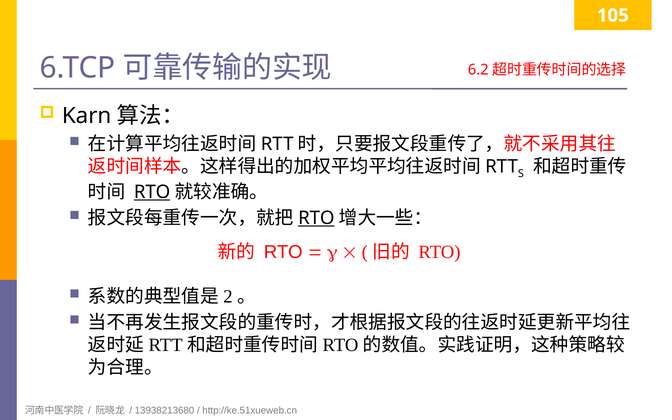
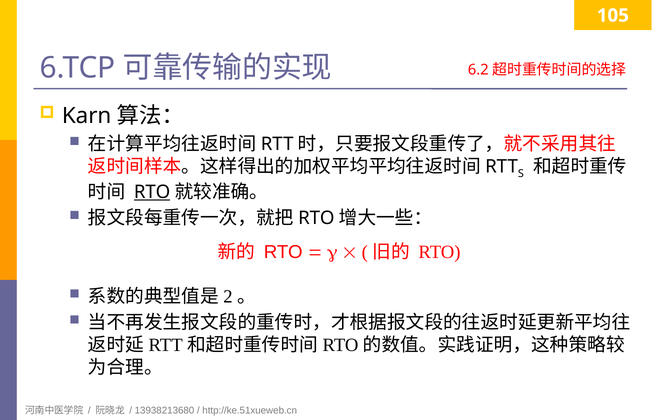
RTO at (316, 218) underline: present -> none
